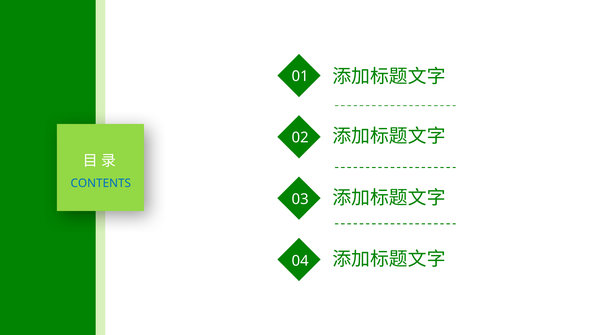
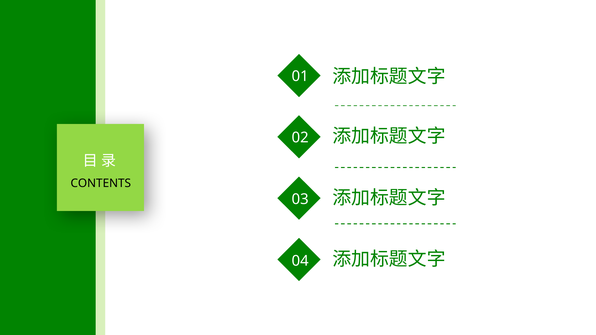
CONTENTS colour: blue -> black
